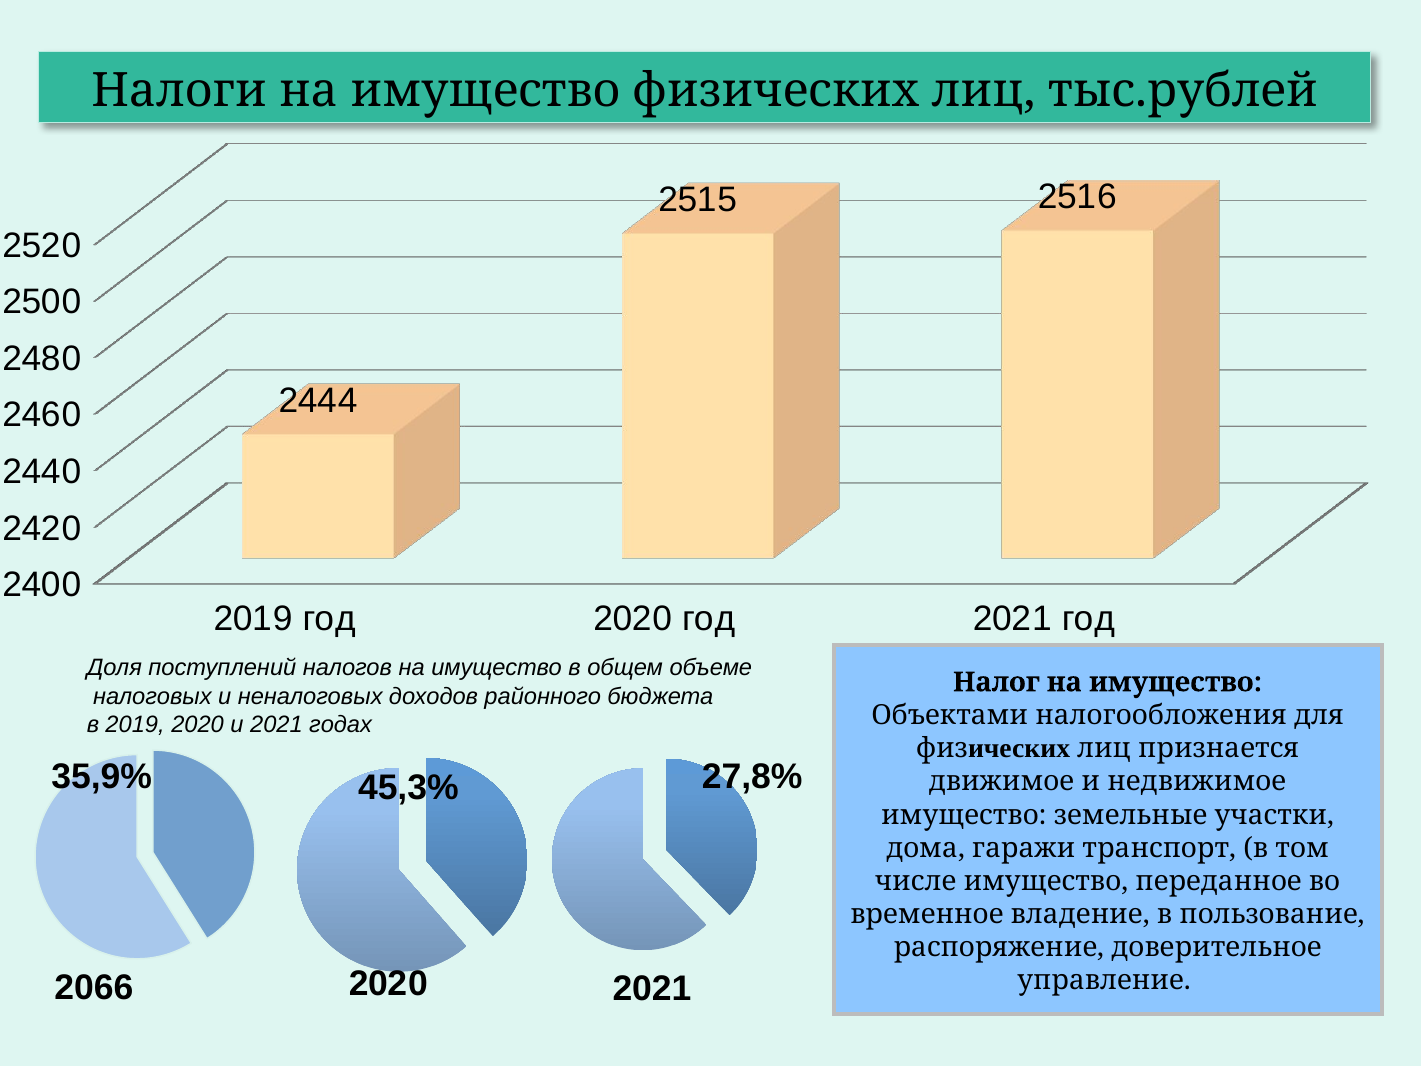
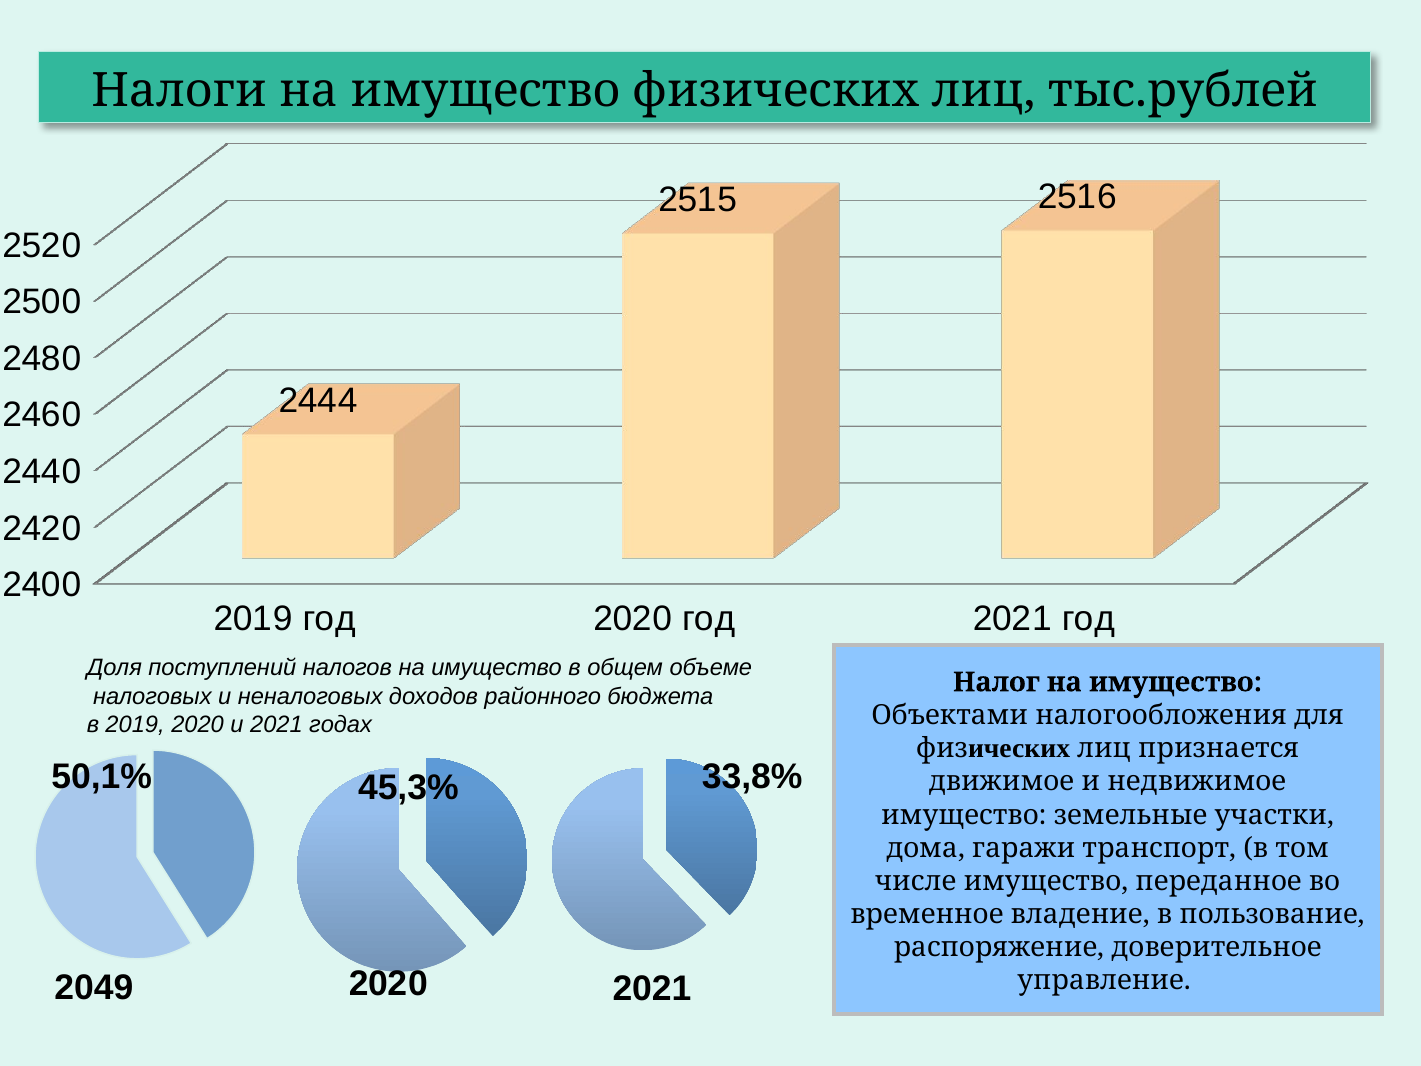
35,9%: 35,9% -> 50,1%
27,8%: 27,8% -> 33,8%
2066: 2066 -> 2049
